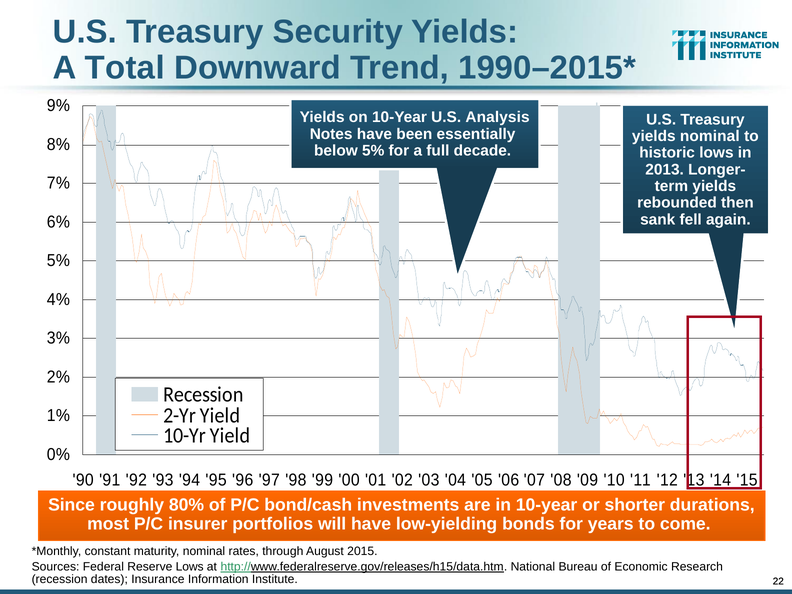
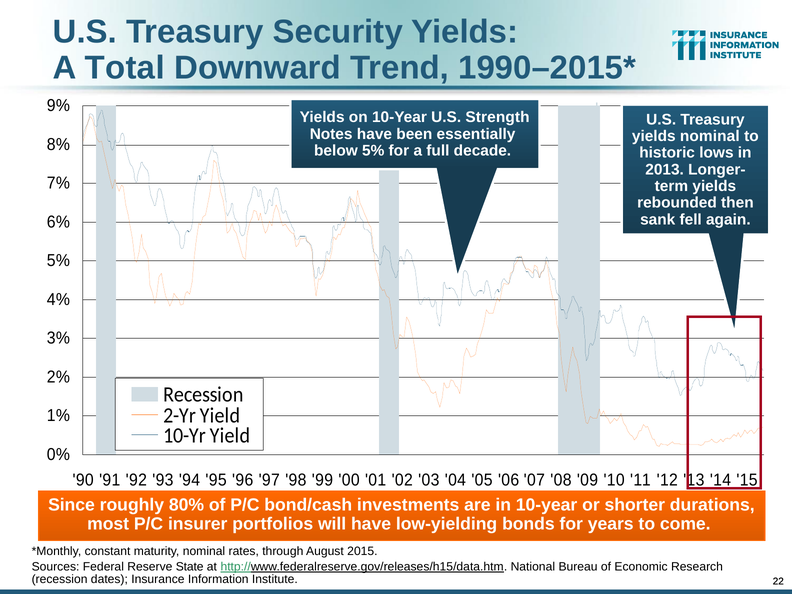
Analysis: Analysis -> Strength
Reserve Lows: Lows -> State
